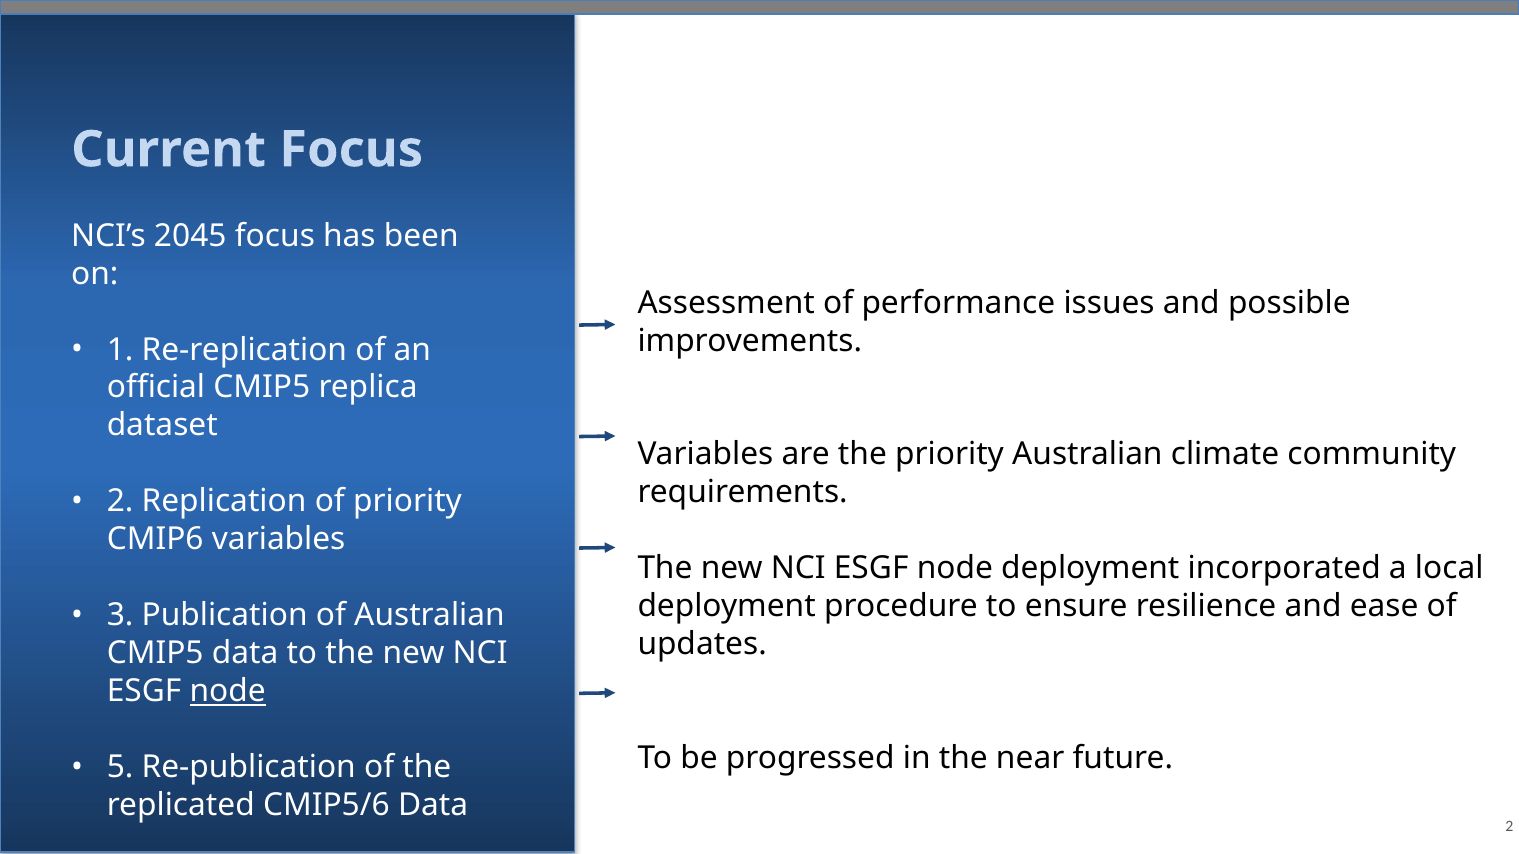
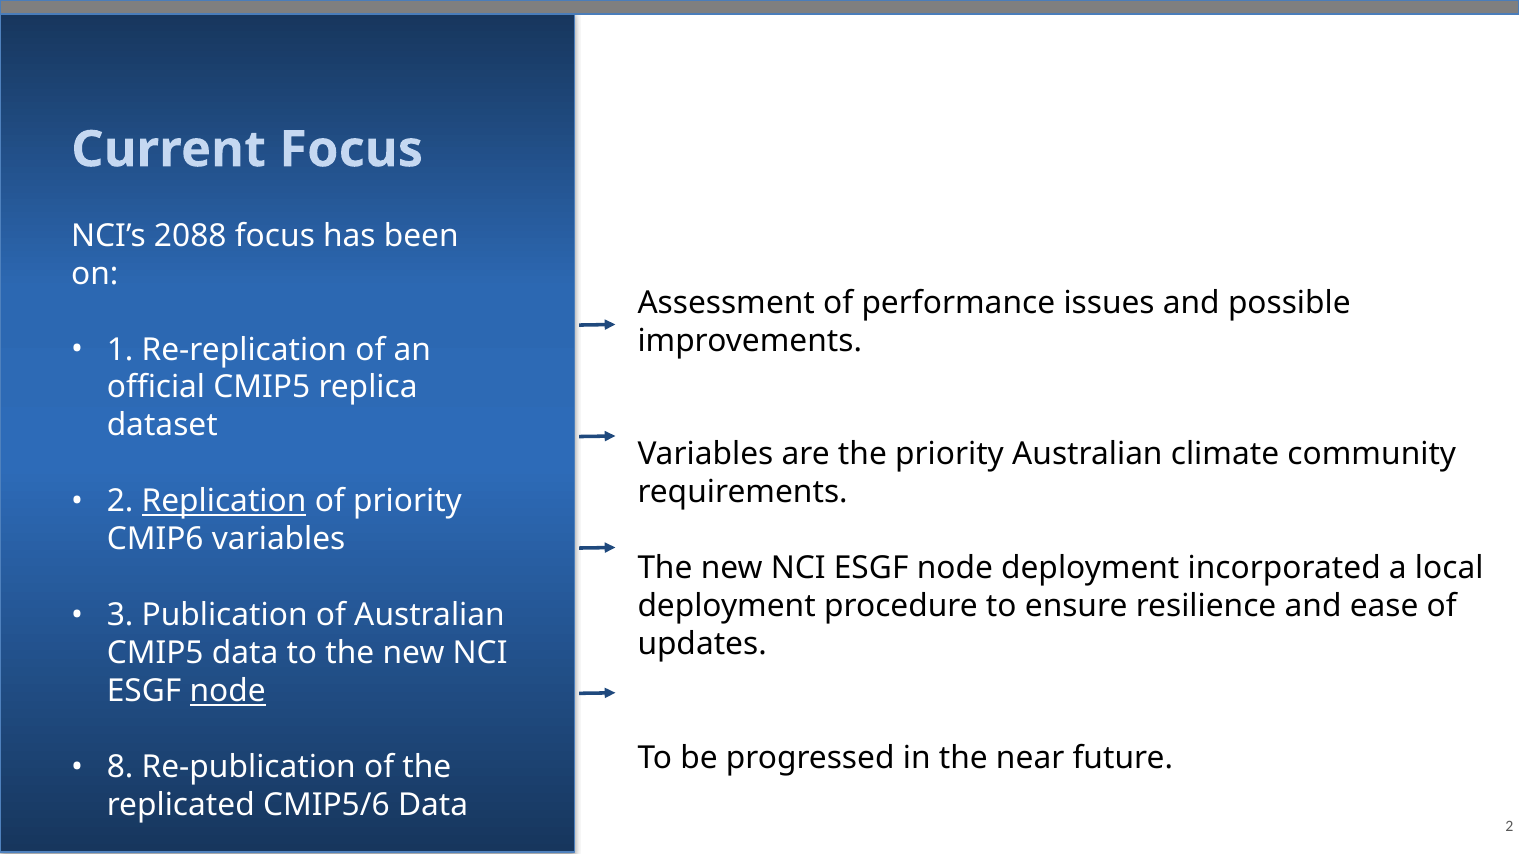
2045: 2045 -> 2088
Replication underline: none -> present
5: 5 -> 8
